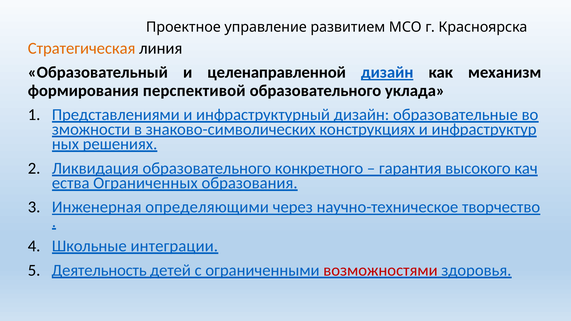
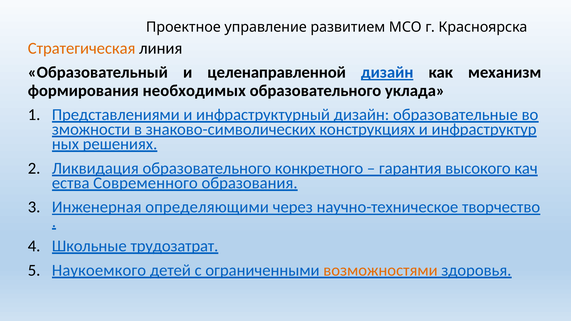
перспективой: перспективой -> необходимых
Ограниченных: Ограниченных -> Современного
интеграции: интеграции -> трудозатрат
Деятельность: Деятельность -> Наукоемкого
возможностями colour: red -> orange
